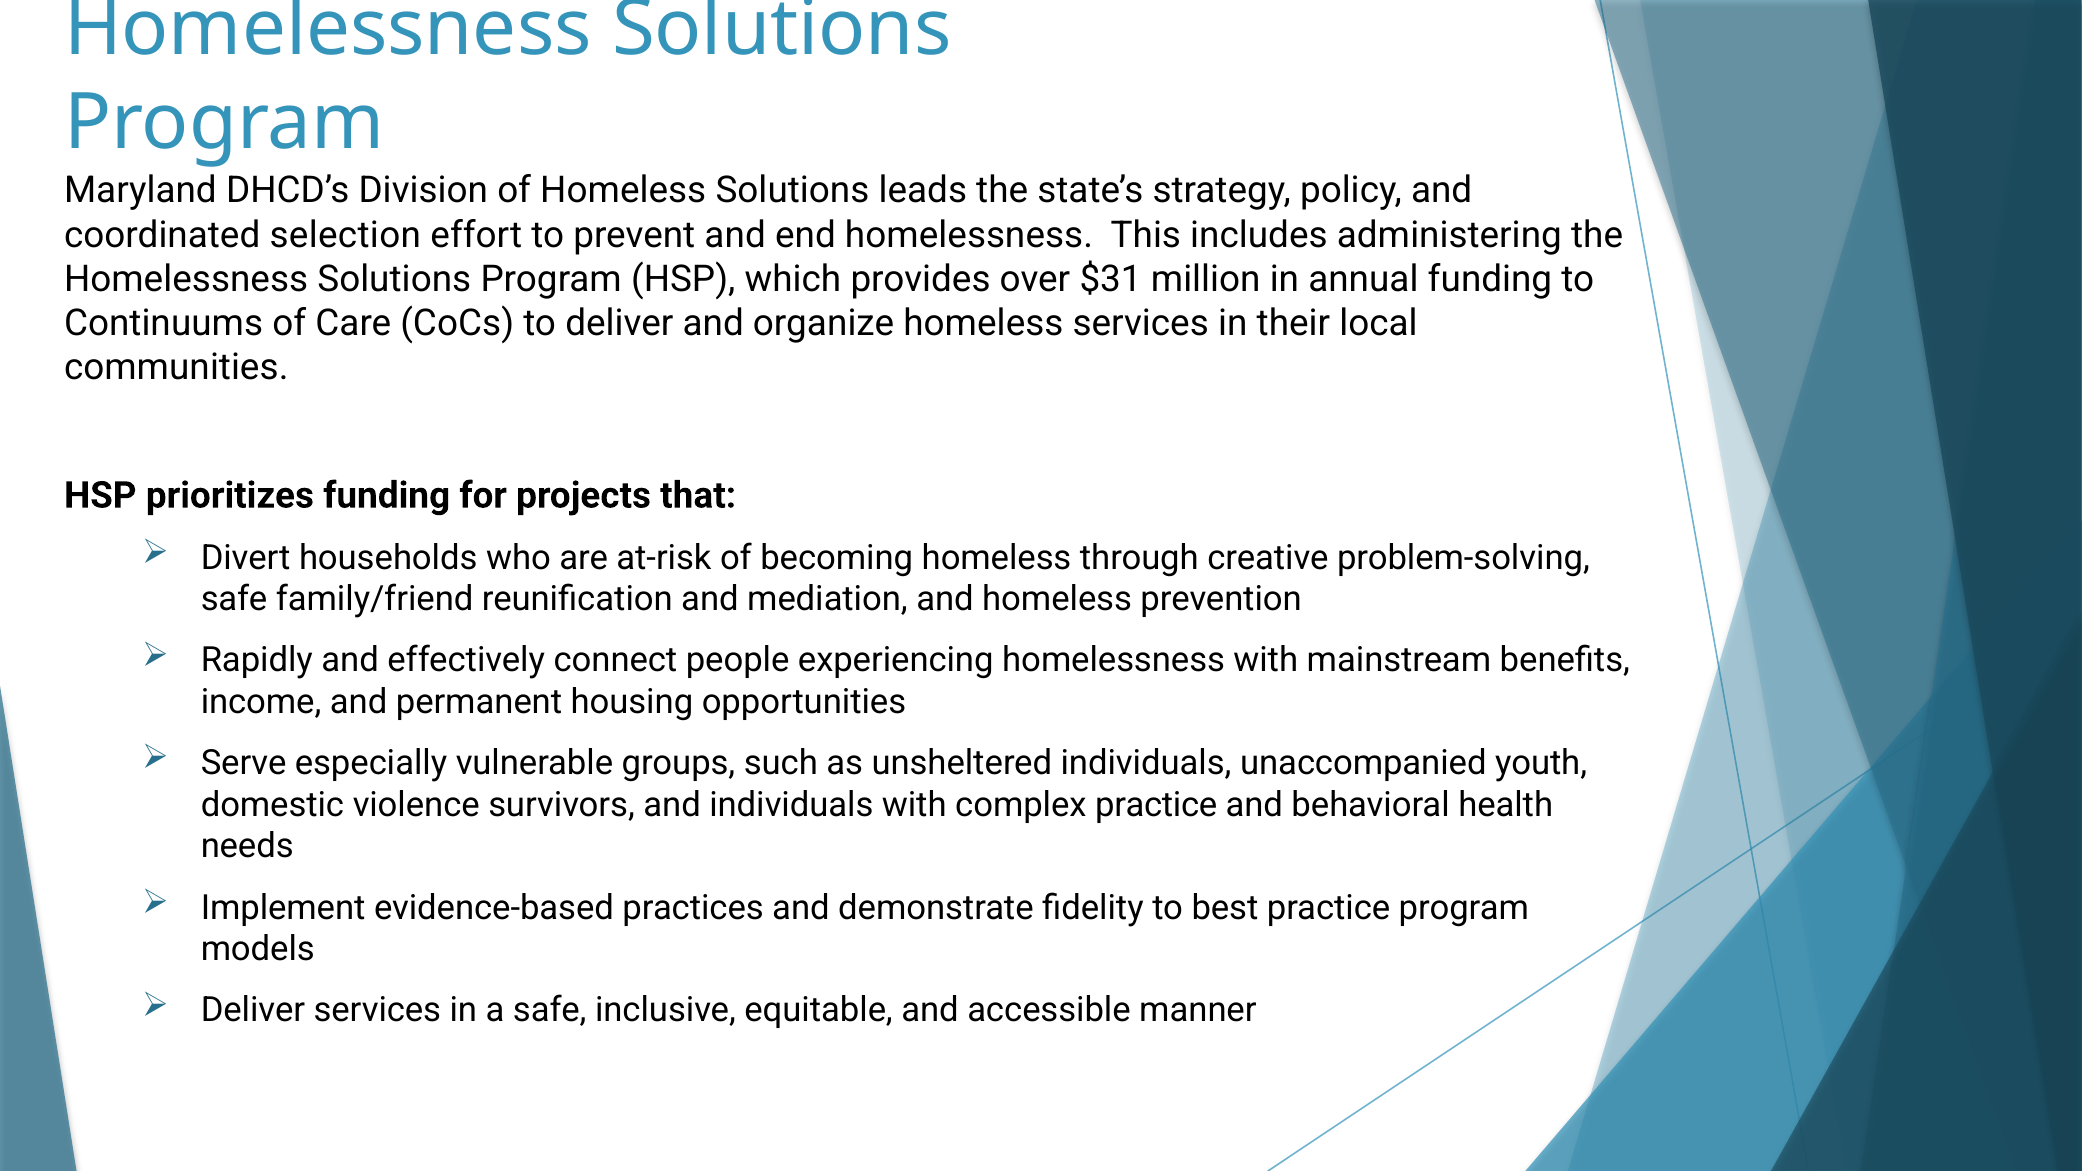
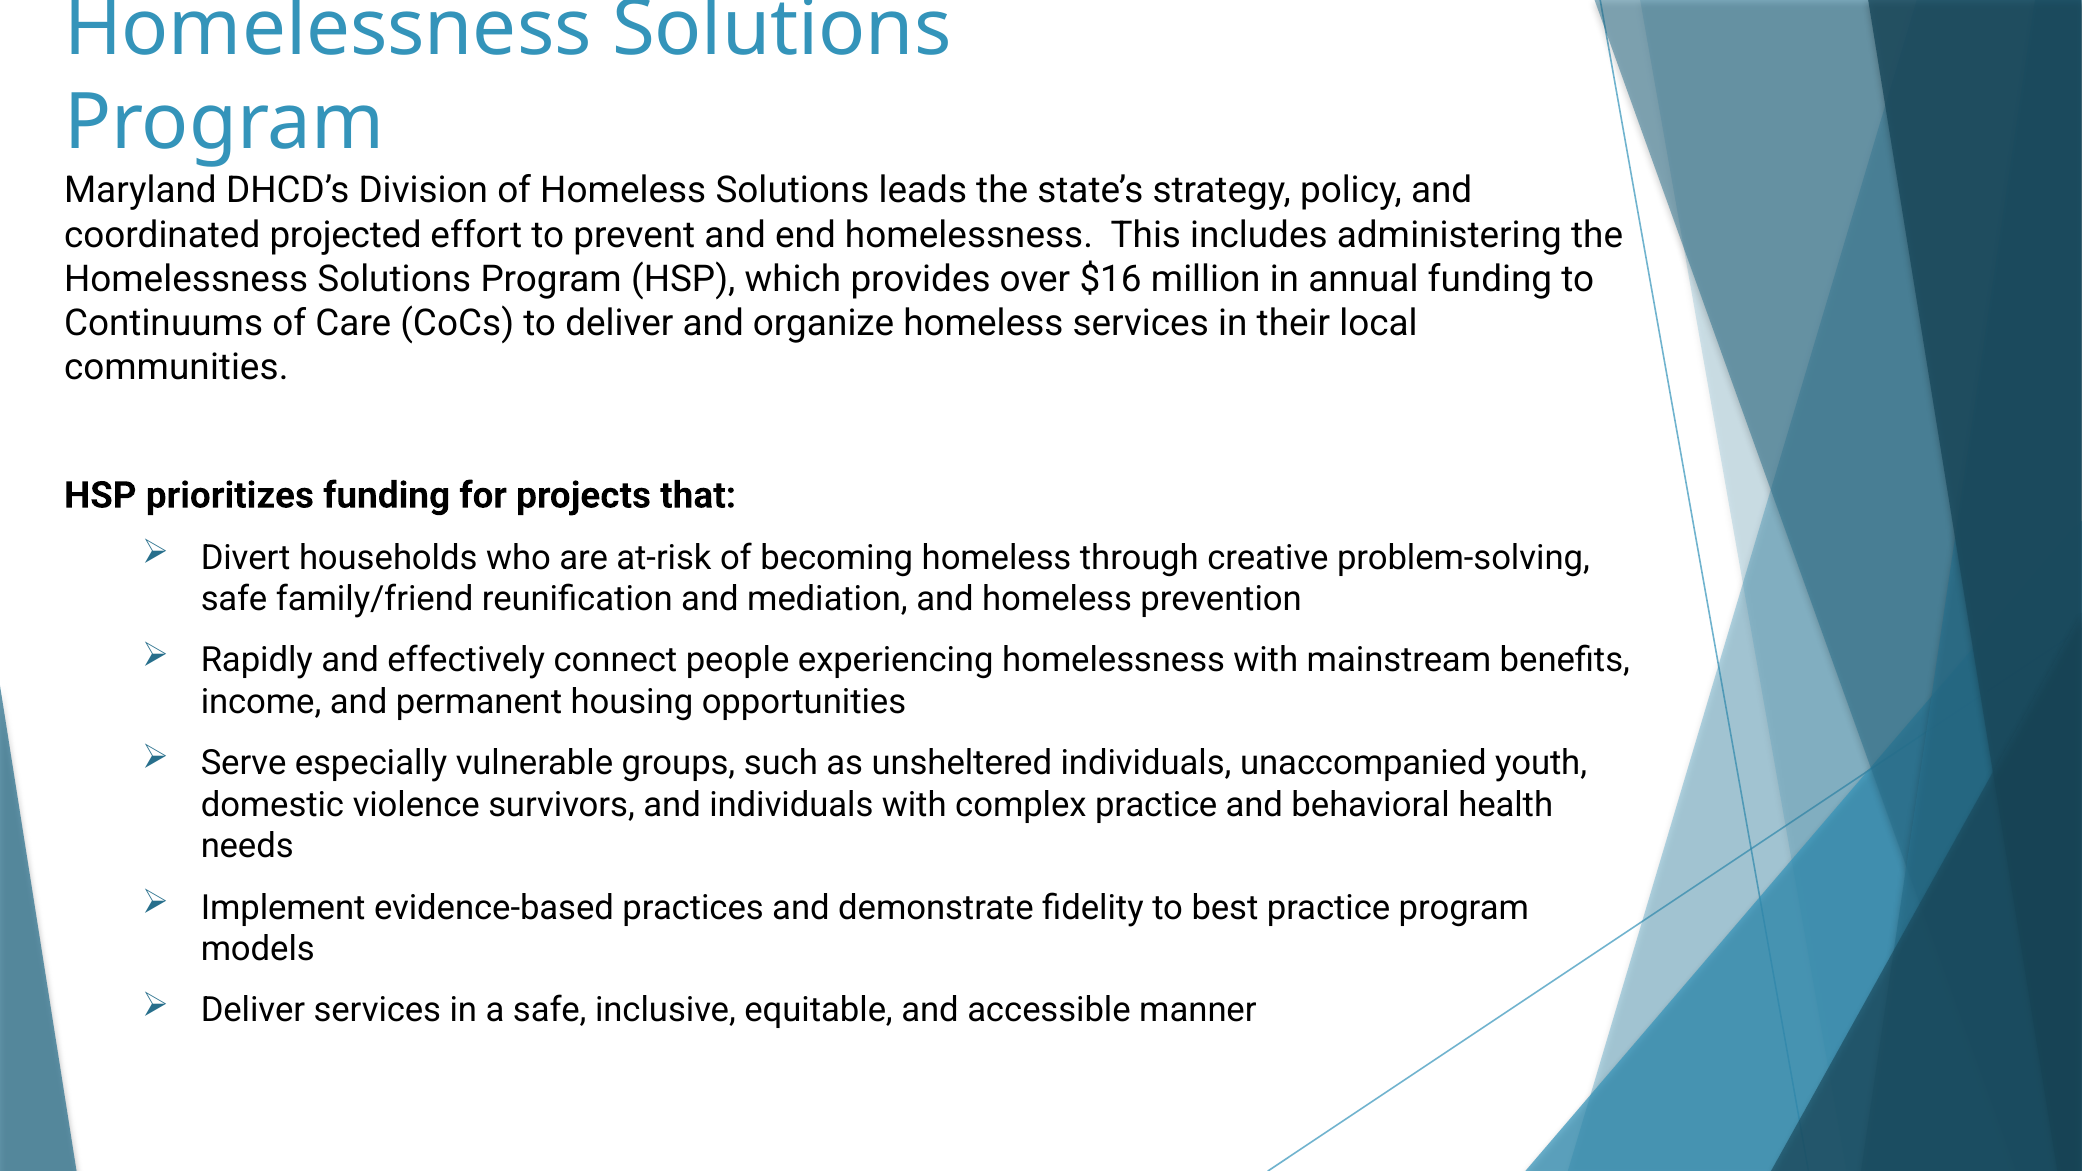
selection: selection -> projected
$31: $31 -> $16
